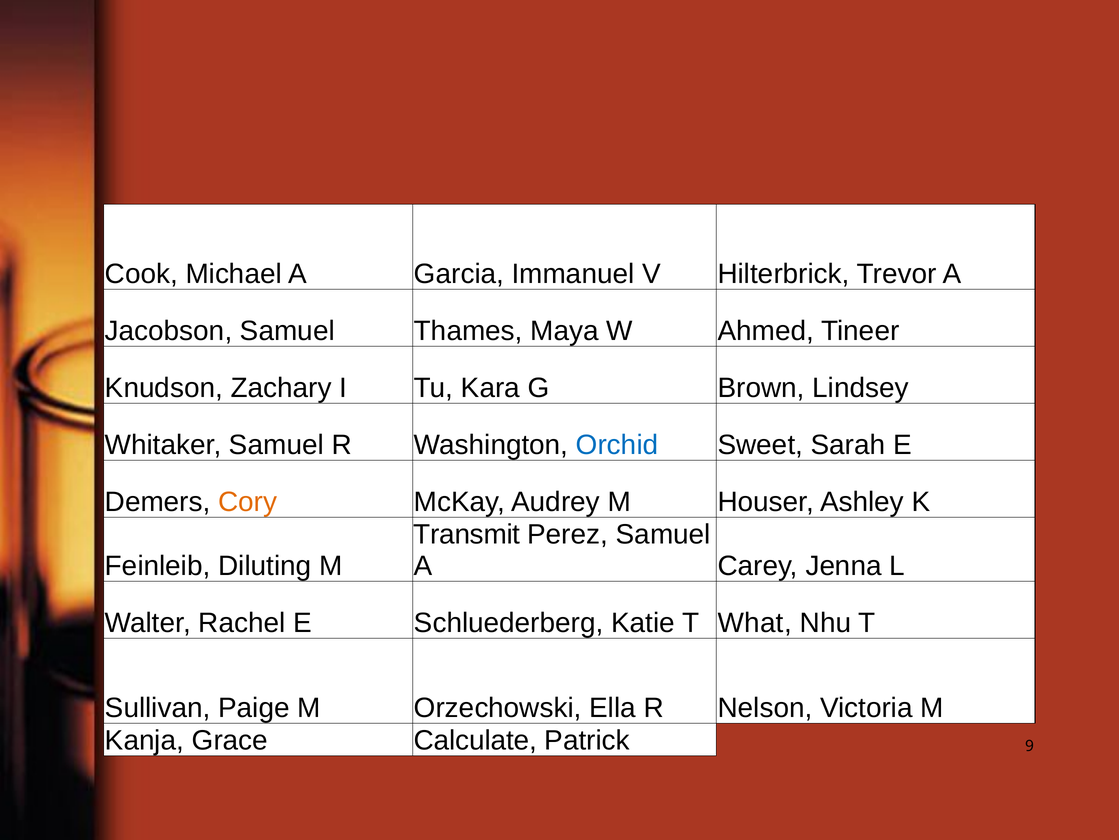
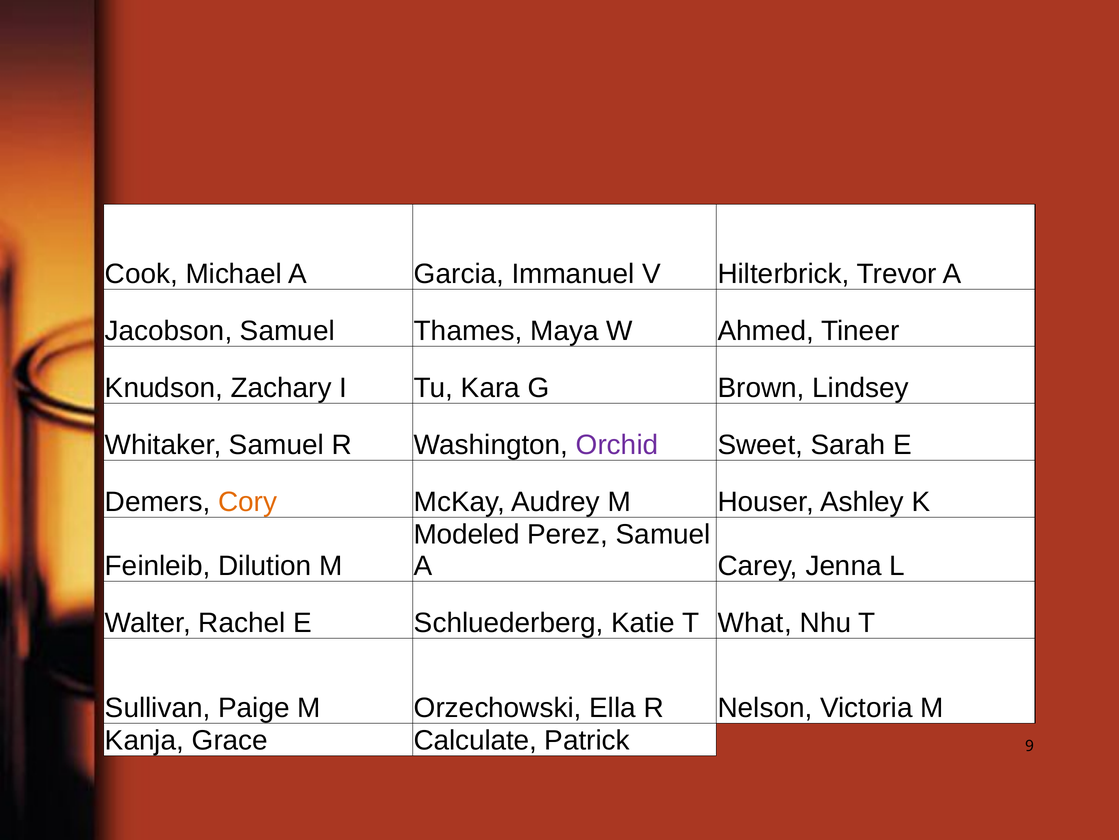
Orchid colour: blue -> purple
Transmit: Transmit -> Modeled
Diluting: Diluting -> Dilution
